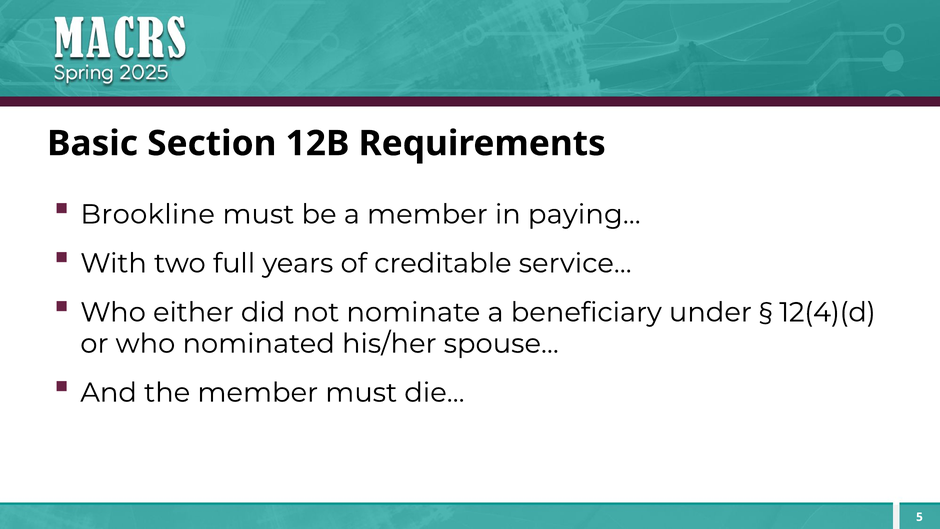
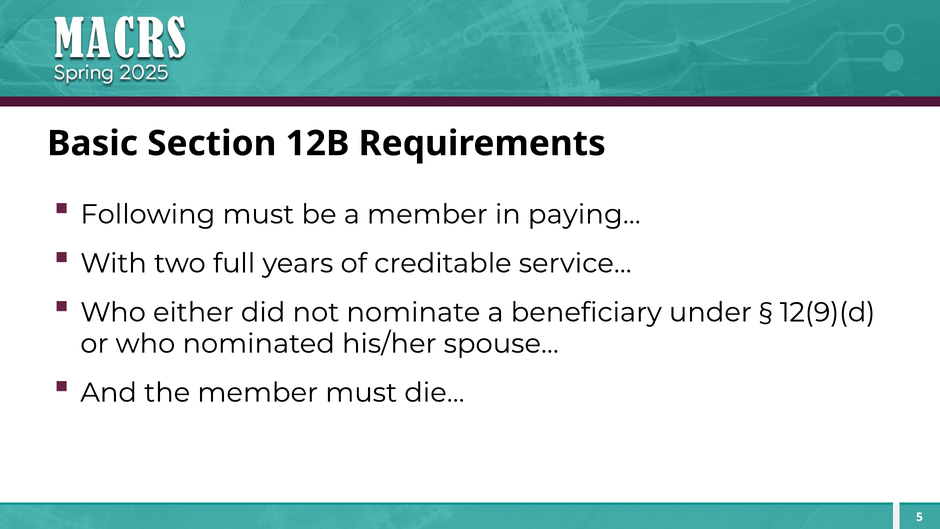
Brookline: Brookline -> Following
12(4)(d: 12(4)(d -> 12(9)(d
